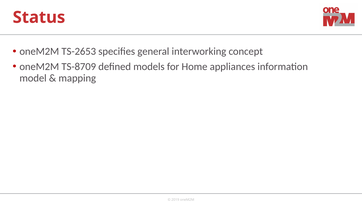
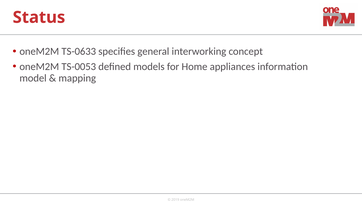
TS-2653: TS-2653 -> TS-0633
TS-8709: TS-8709 -> TS-0053
